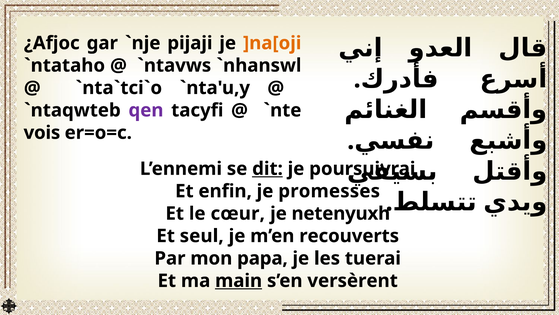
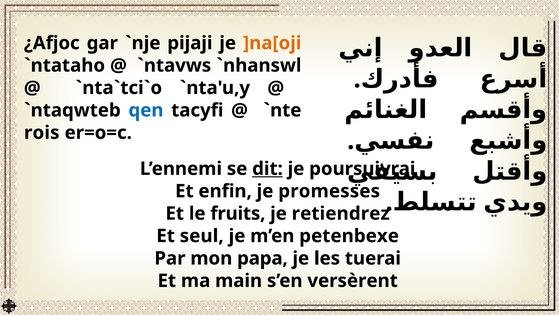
qen colour: purple -> blue
vois: vois -> rois
cœur: cœur -> fruits
netenyuxh: netenyuxh -> retiendrez
recouverts: recouverts -> petenbexe
main underline: present -> none
